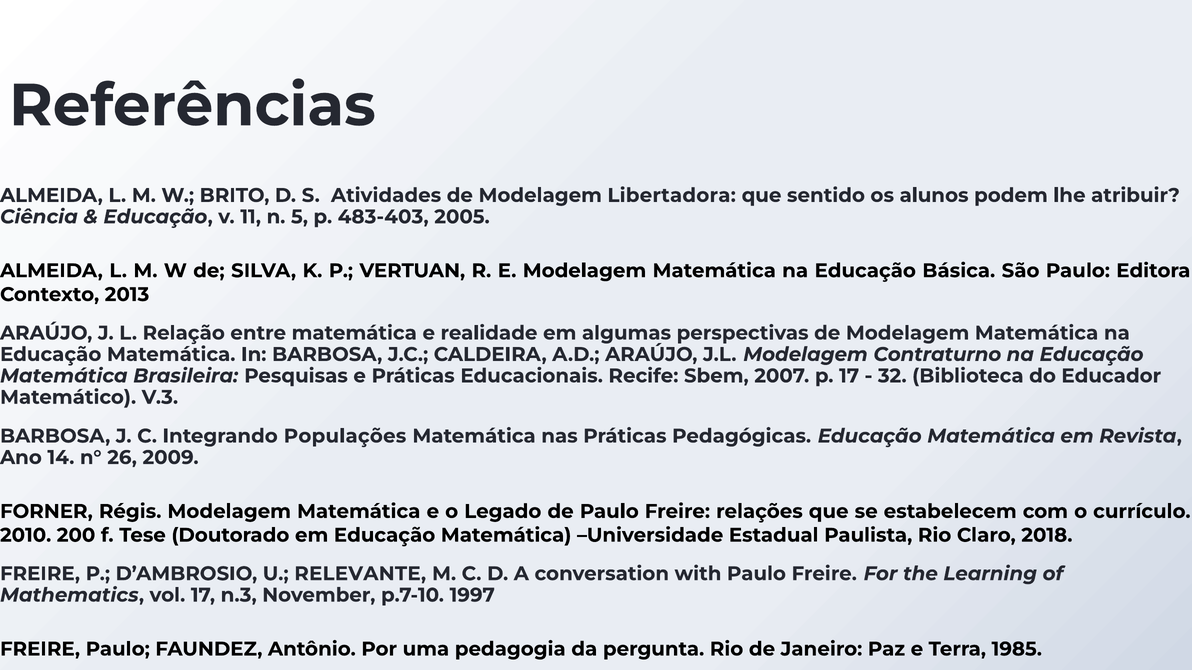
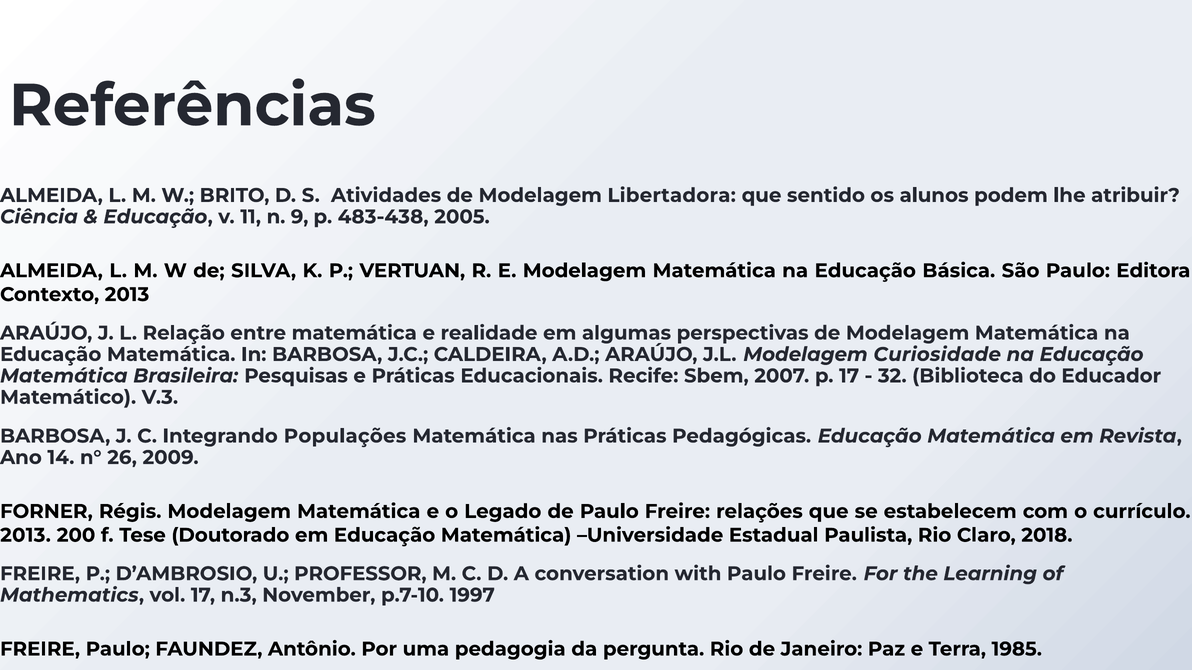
5: 5 -> 9
483-403: 483-403 -> 483-438
Contraturno: Contraturno -> Curiosidade
2010 at (26, 536): 2010 -> 2013
RELEVANTE: RELEVANTE -> PROFESSOR
